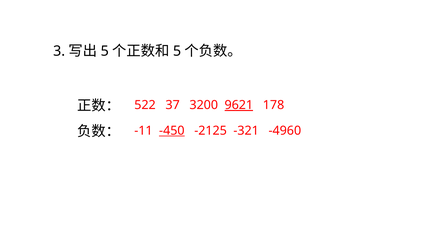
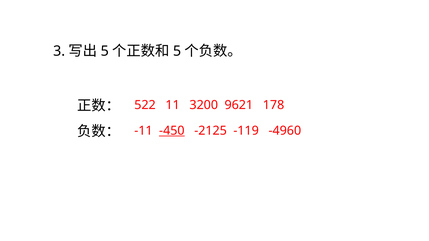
37: 37 -> 11
9621 underline: present -> none
-321: -321 -> -119
